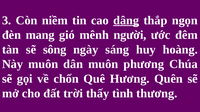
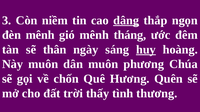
đèn mang: mang -> mênh
người: người -> tháng
sông: sông -> thân
huy underline: none -> present
